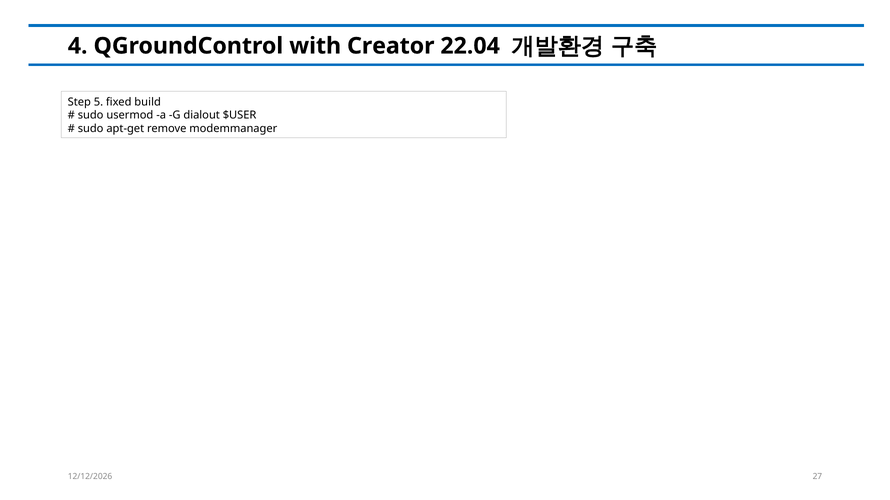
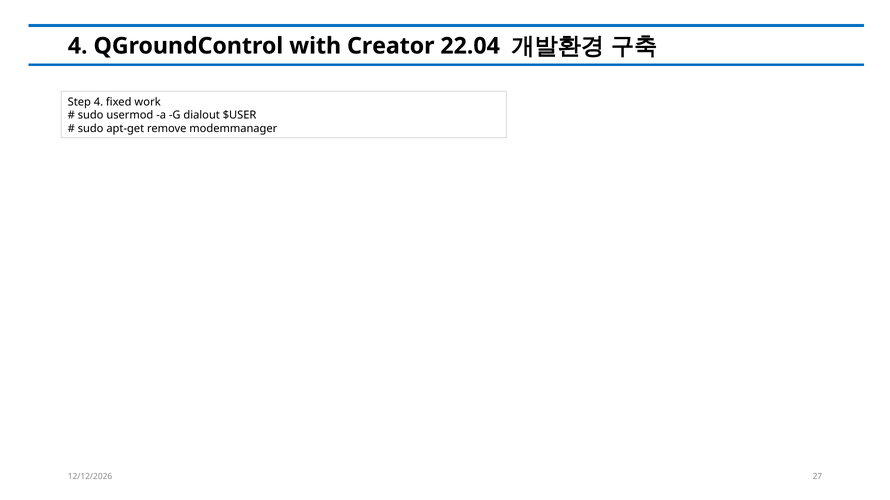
Step 5: 5 -> 4
build: build -> work
